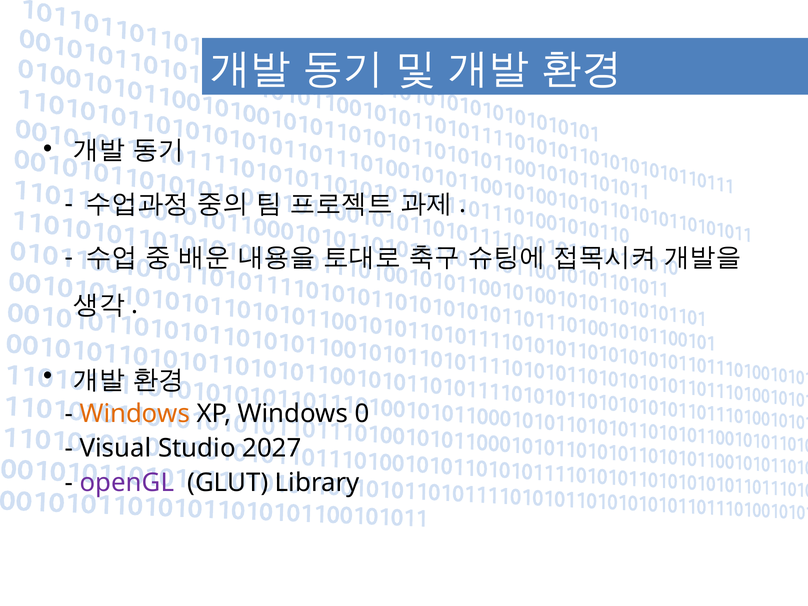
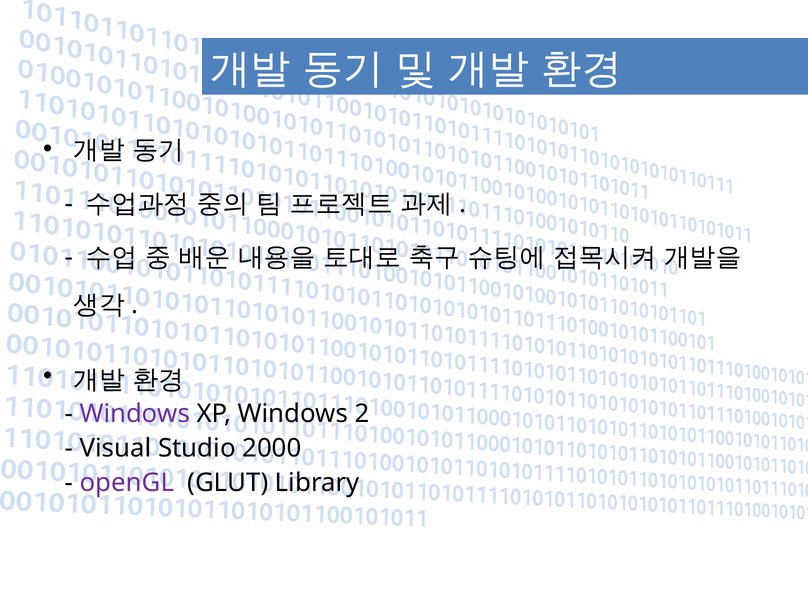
Windows at (135, 414) colour: orange -> purple
0: 0 -> 2
2027: 2027 -> 2000
